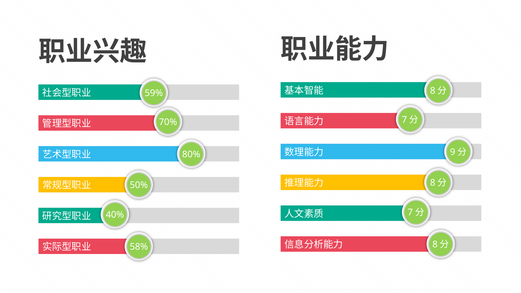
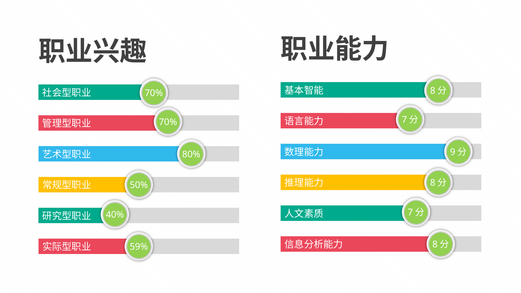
59% at (154, 93): 59% -> 70%
58%: 58% -> 59%
